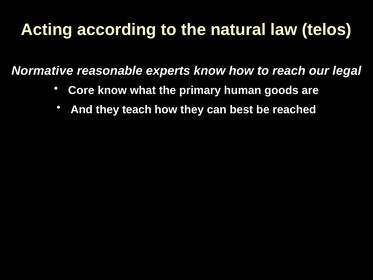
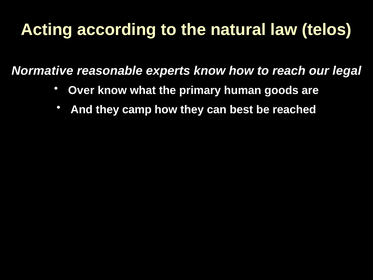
Core: Core -> Over
teach: teach -> camp
